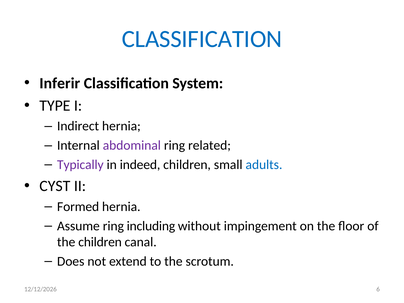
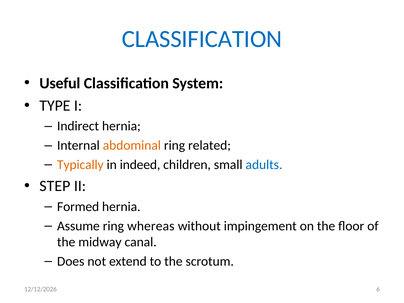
Inferir: Inferir -> Useful
abdominal colour: purple -> orange
Typically colour: purple -> orange
CYST: CYST -> STEP
including: including -> whereas
the children: children -> midway
